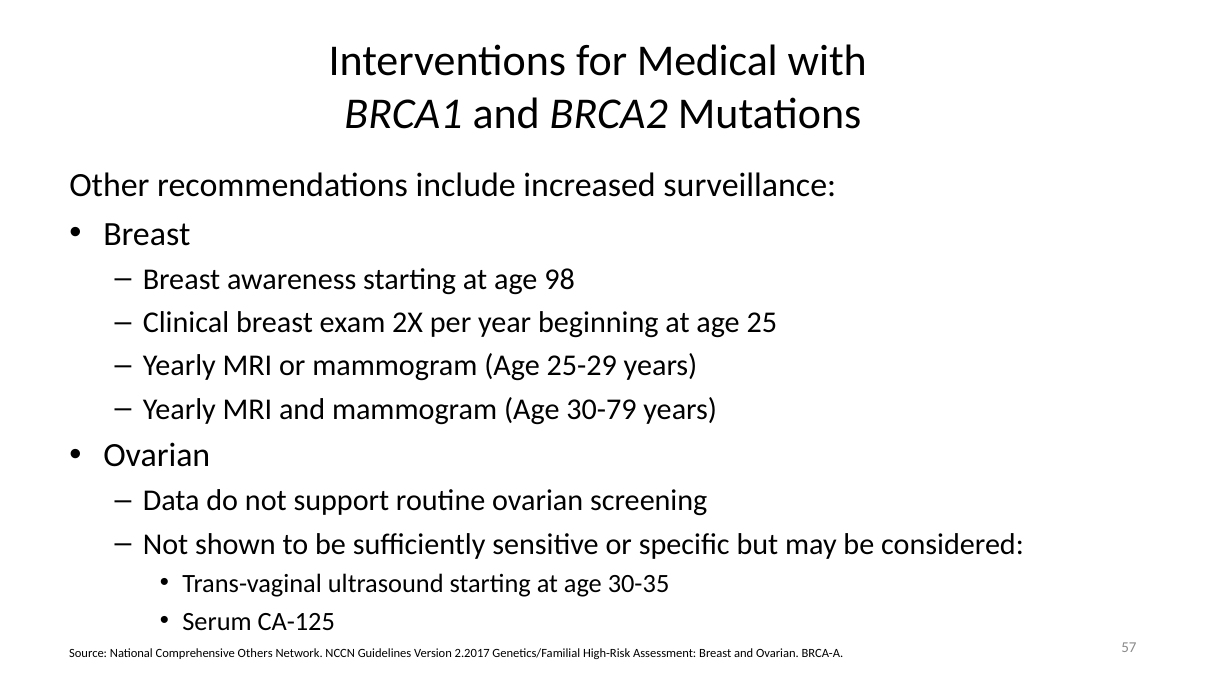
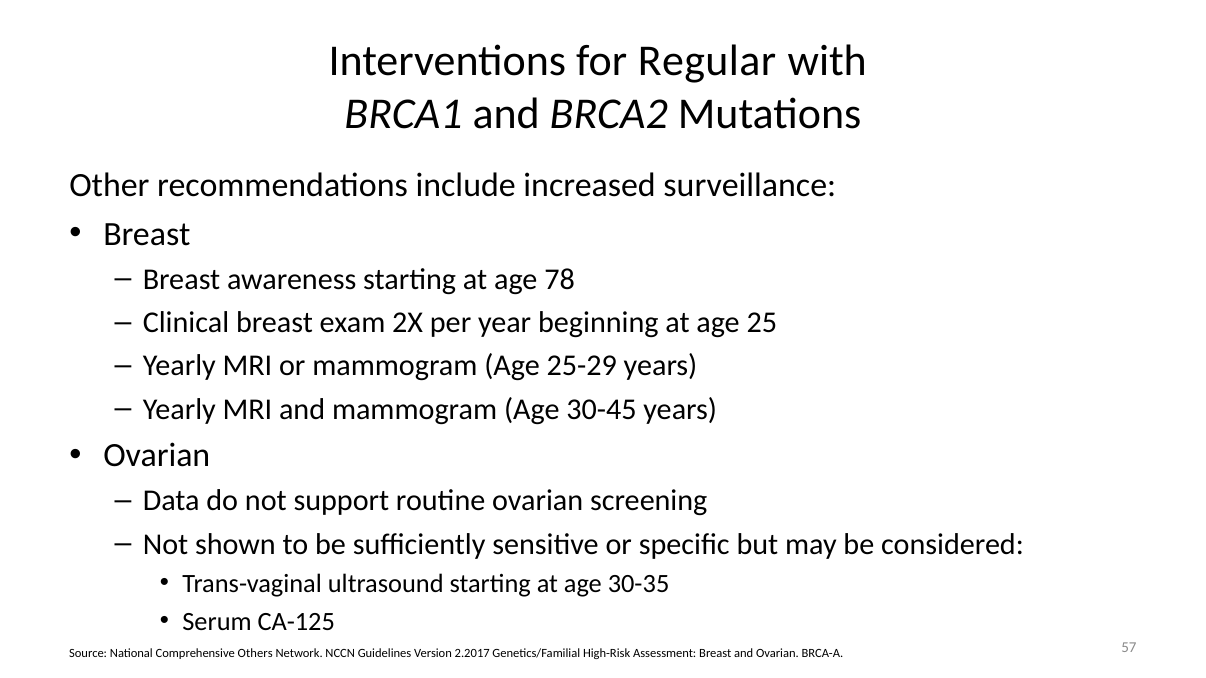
Medical: Medical -> Regular
98: 98 -> 78
30-79: 30-79 -> 30-45
